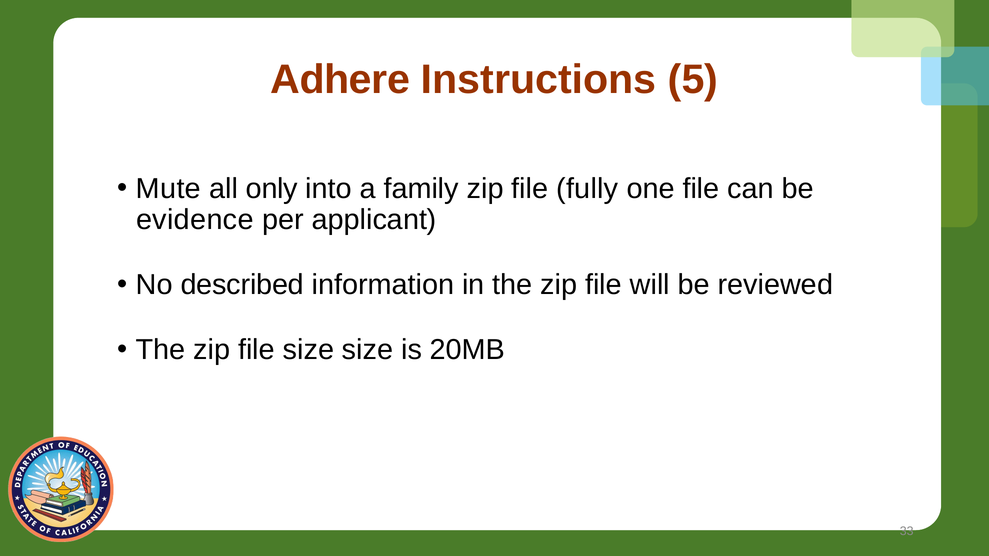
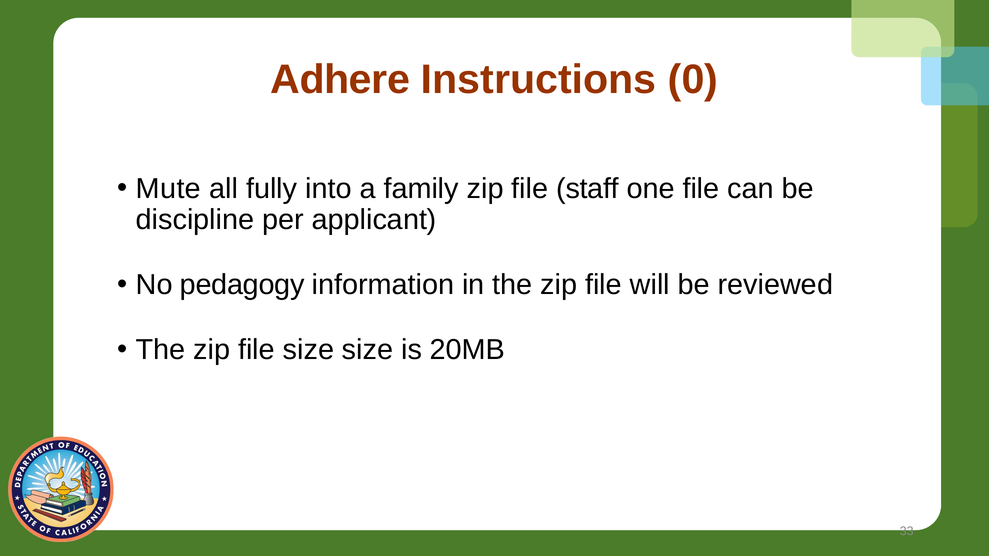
5: 5 -> 0
only: only -> fully
fully: fully -> staff
evidence: evidence -> discipline
described: described -> pedagogy
